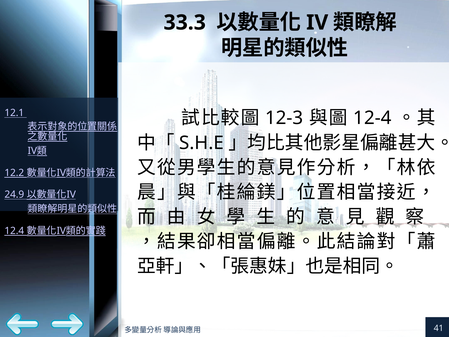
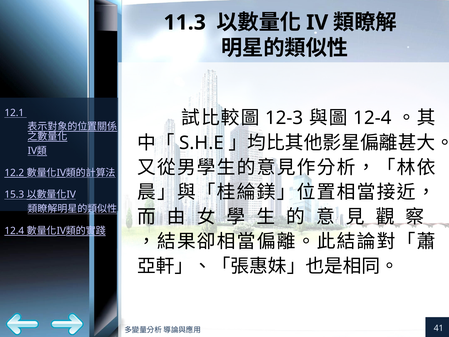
33.3: 33.3 -> 11.3
24.9: 24.9 -> 15.3
